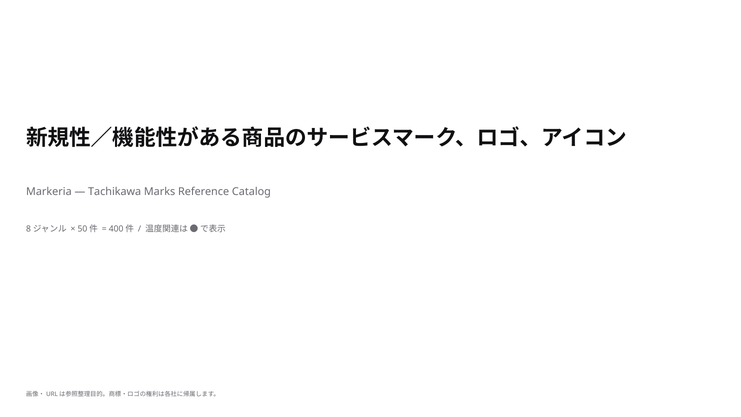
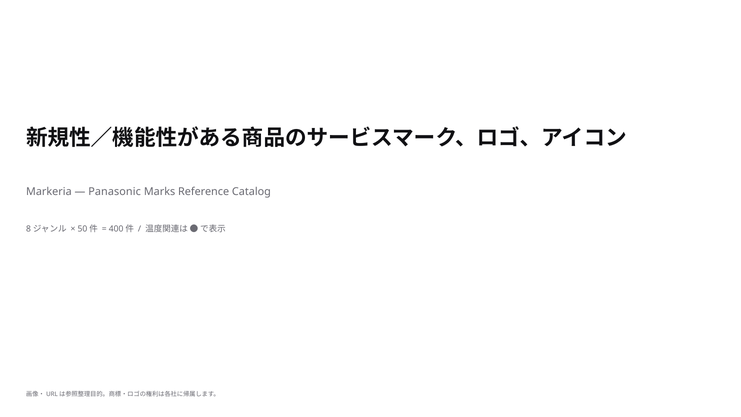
Tachikawa: Tachikawa -> Panasonic
